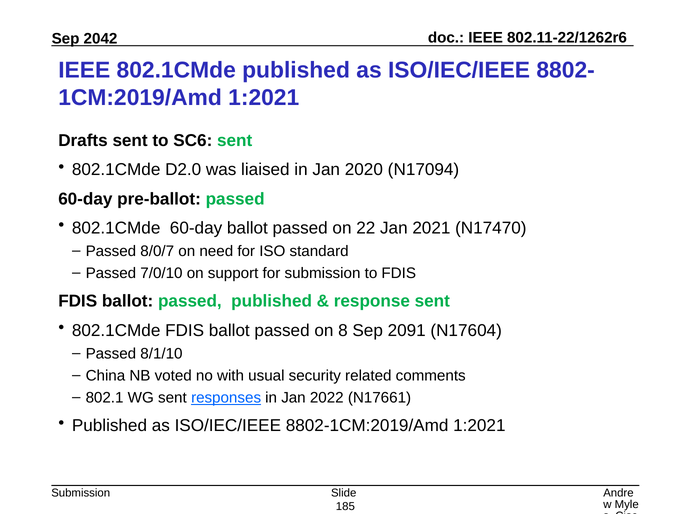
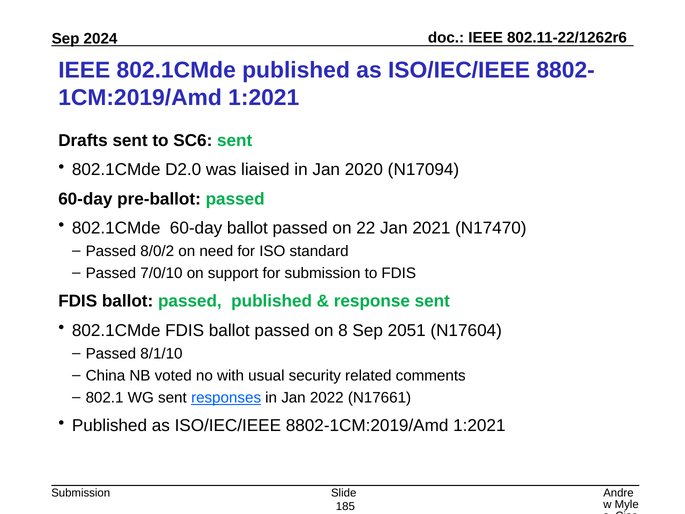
2042: 2042 -> 2024
8/0/7: 8/0/7 -> 8/0/2
2091: 2091 -> 2051
